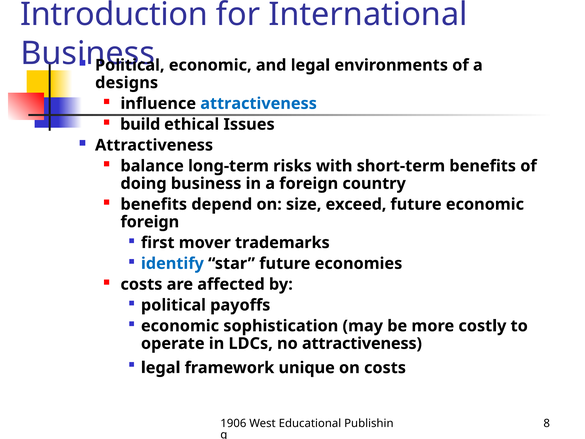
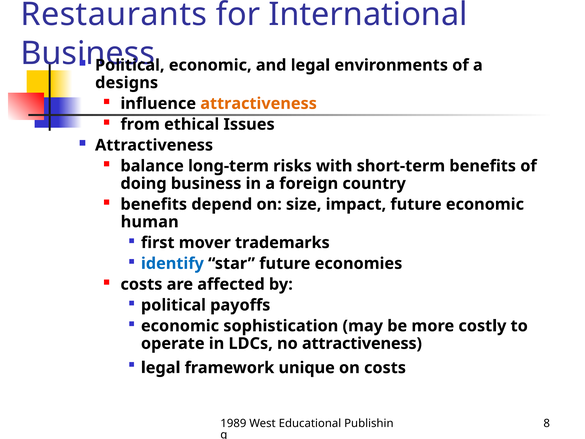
Introduction: Introduction -> Restaurants
attractiveness at (259, 103) colour: blue -> orange
build: build -> from
exceed: exceed -> impact
foreign at (150, 222): foreign -> human
1906: 1906 -> 1989
